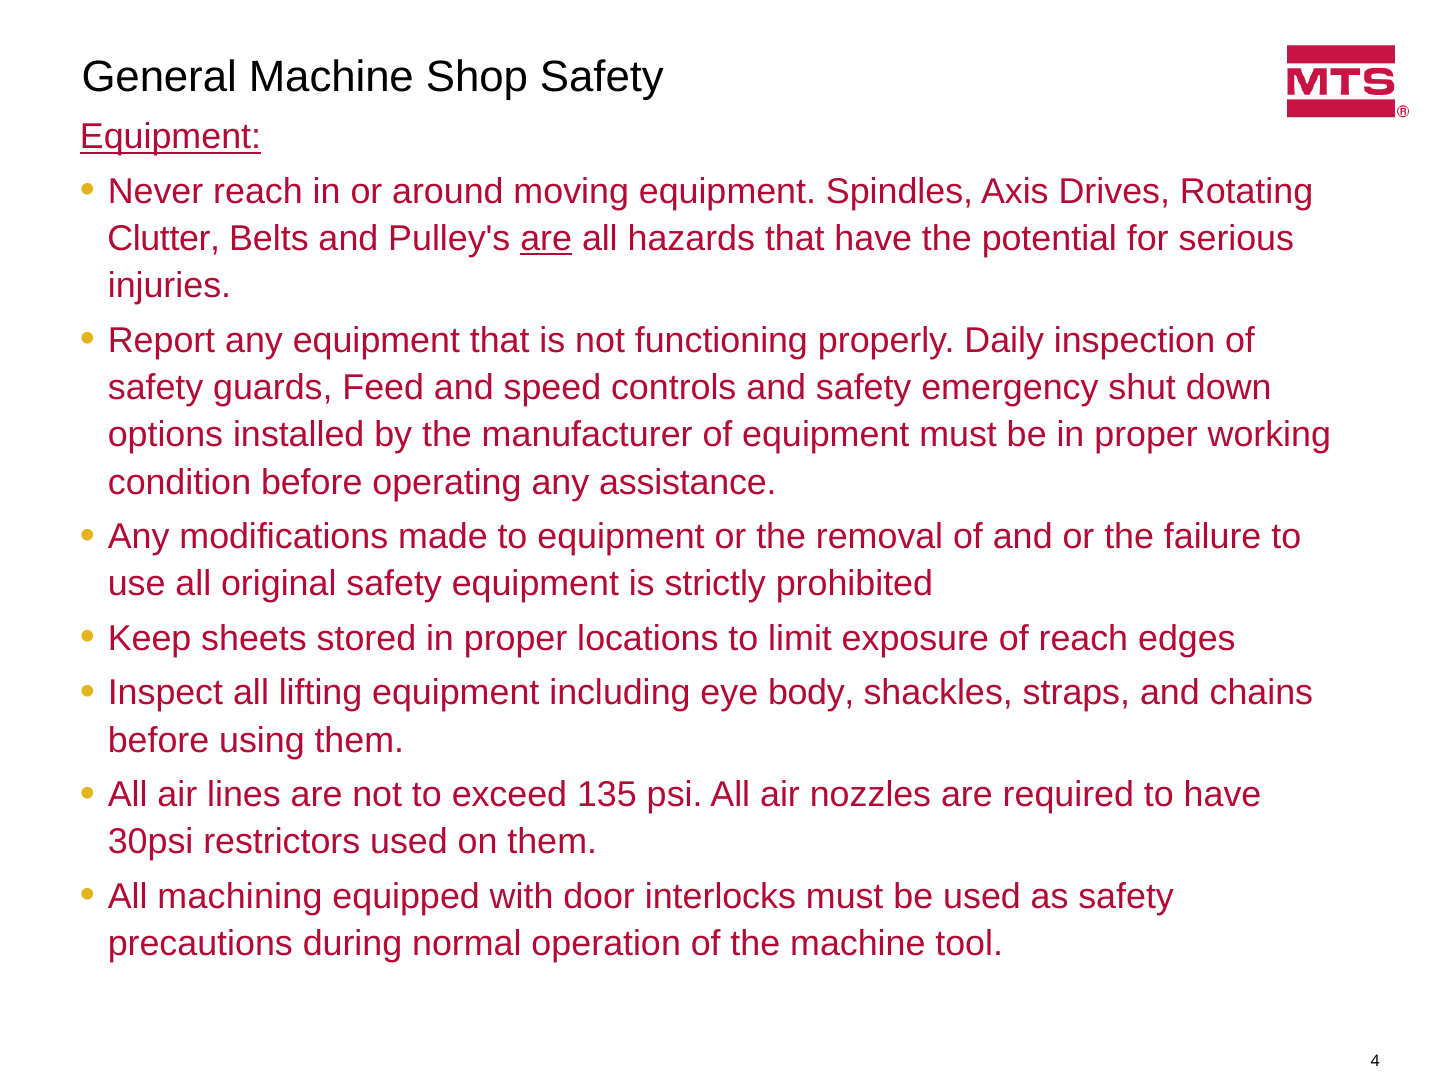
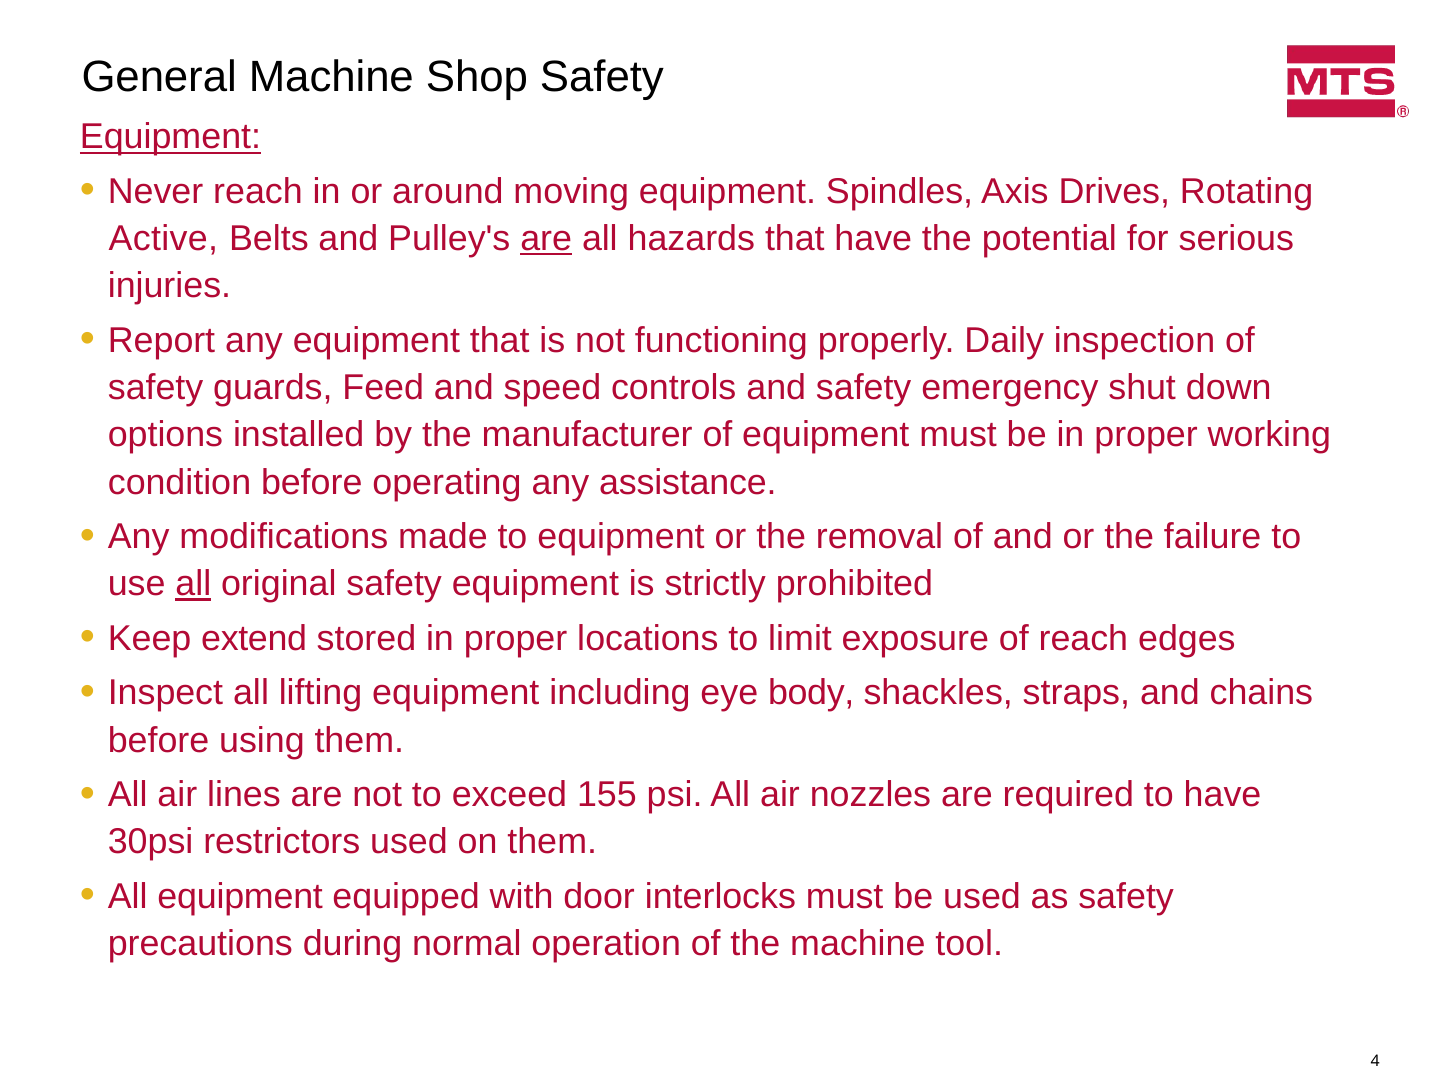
Clutter: Clutter -> Active
all at (193, 584) underline: none -> present
sheets: sheets -> extend
135: 135 -> 155
All machining: machining -> equipment
